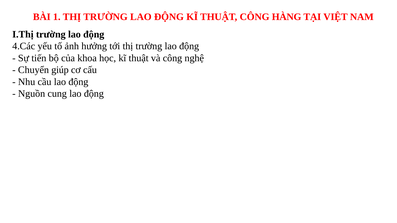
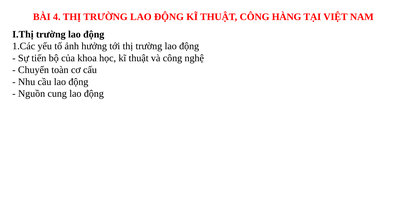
1: 1 -> 4
4.Các: 4.Các -> 1.Các
giúp: giúp -> toàn
